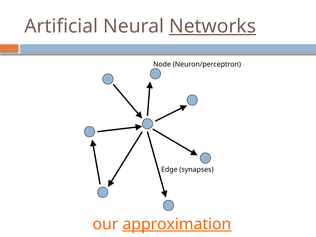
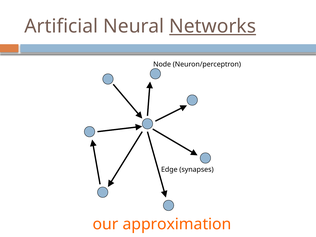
approximation underline: present -> none
